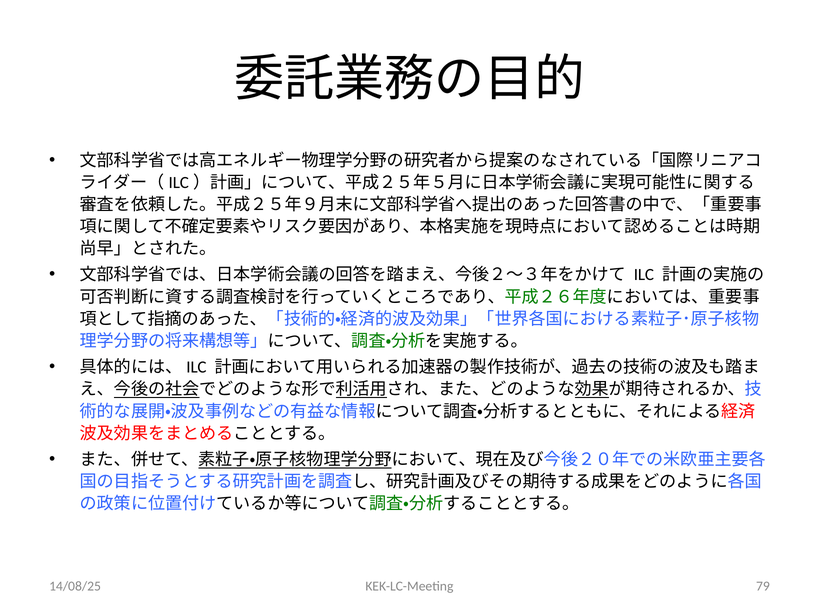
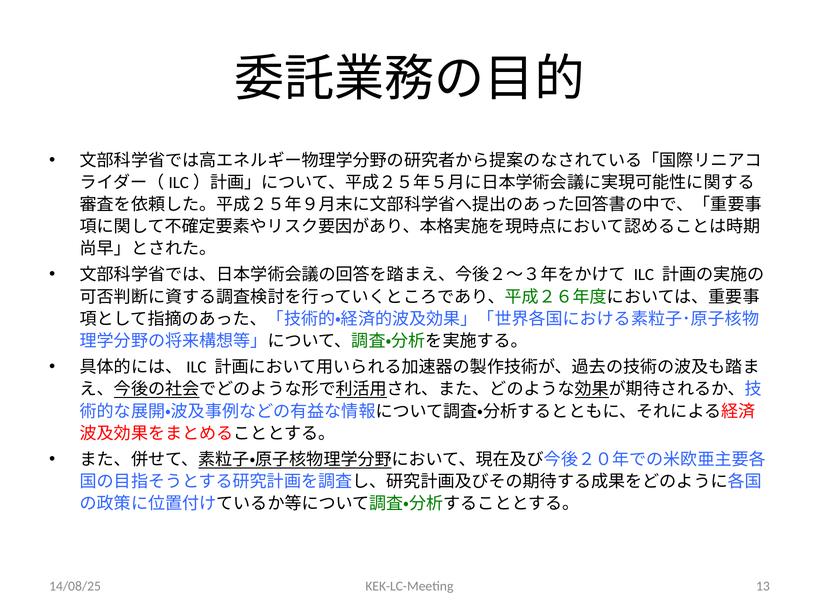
79: 79 -> 13
